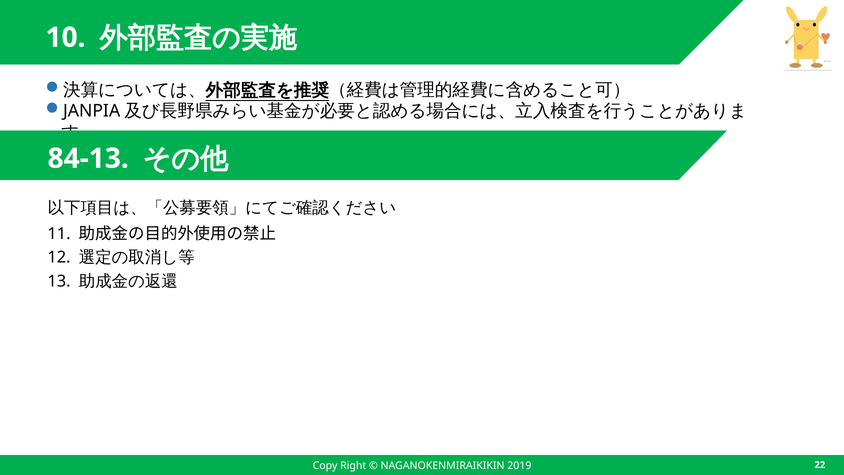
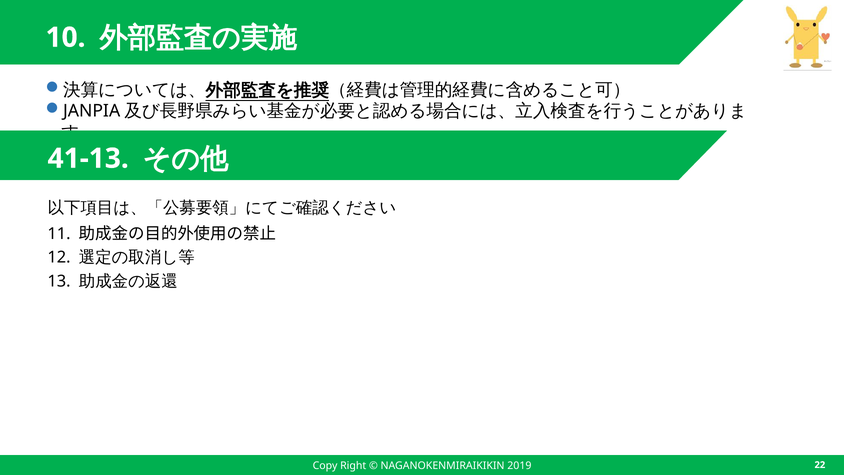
84-13: 84-13 -> 41-13
